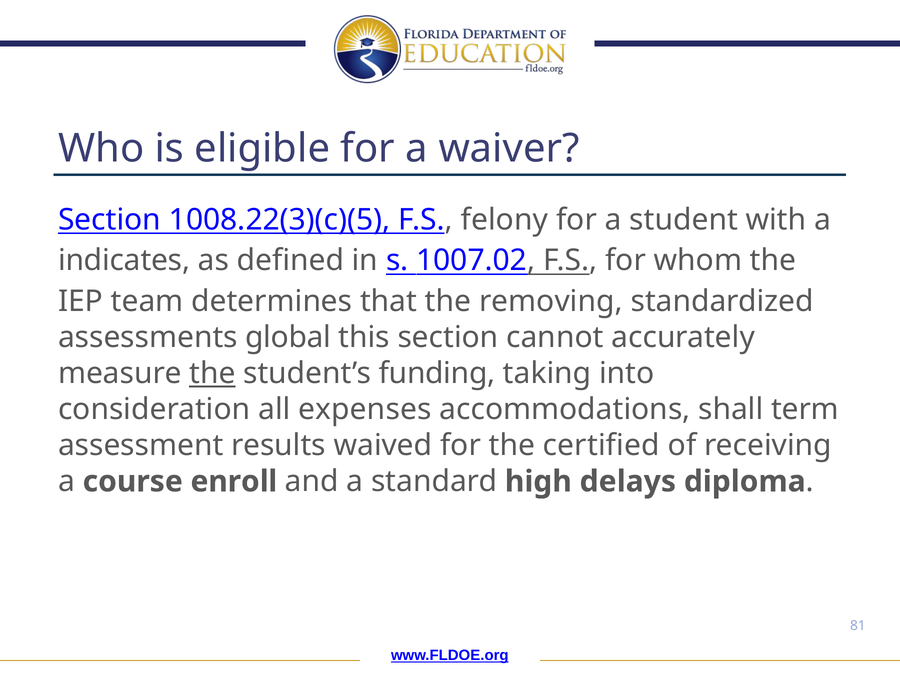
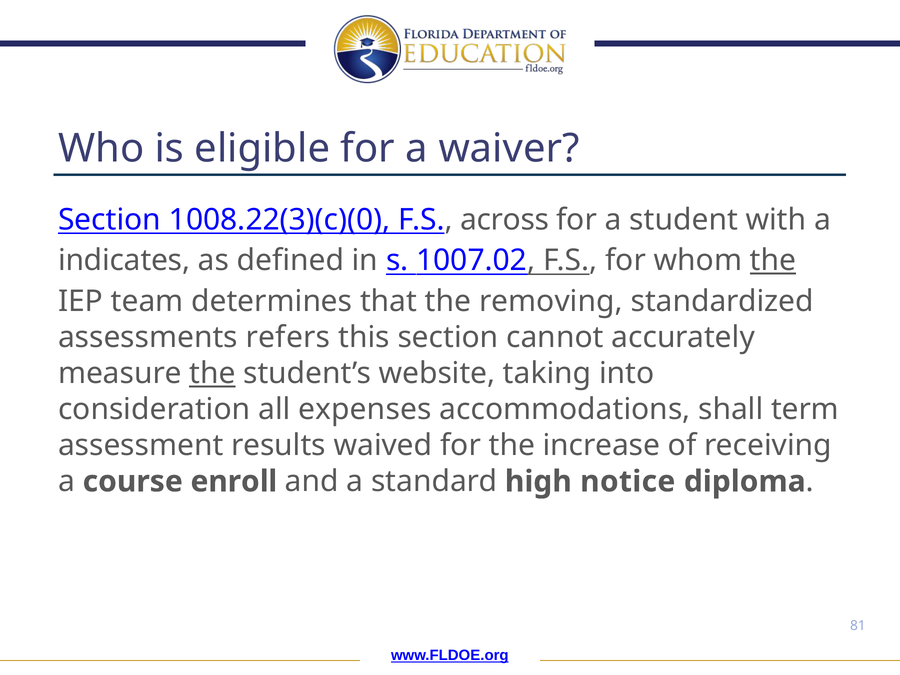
1008.22(3)(c)(5: 1008.22(3)(c)(5 -> 1008.22(3)(c)(0
felony: felony -> across
the at (773, 261) underline: none -> present
global: global -> refers
funding: funding -> website
certified: certified -> increase
delays: delays -> notice
